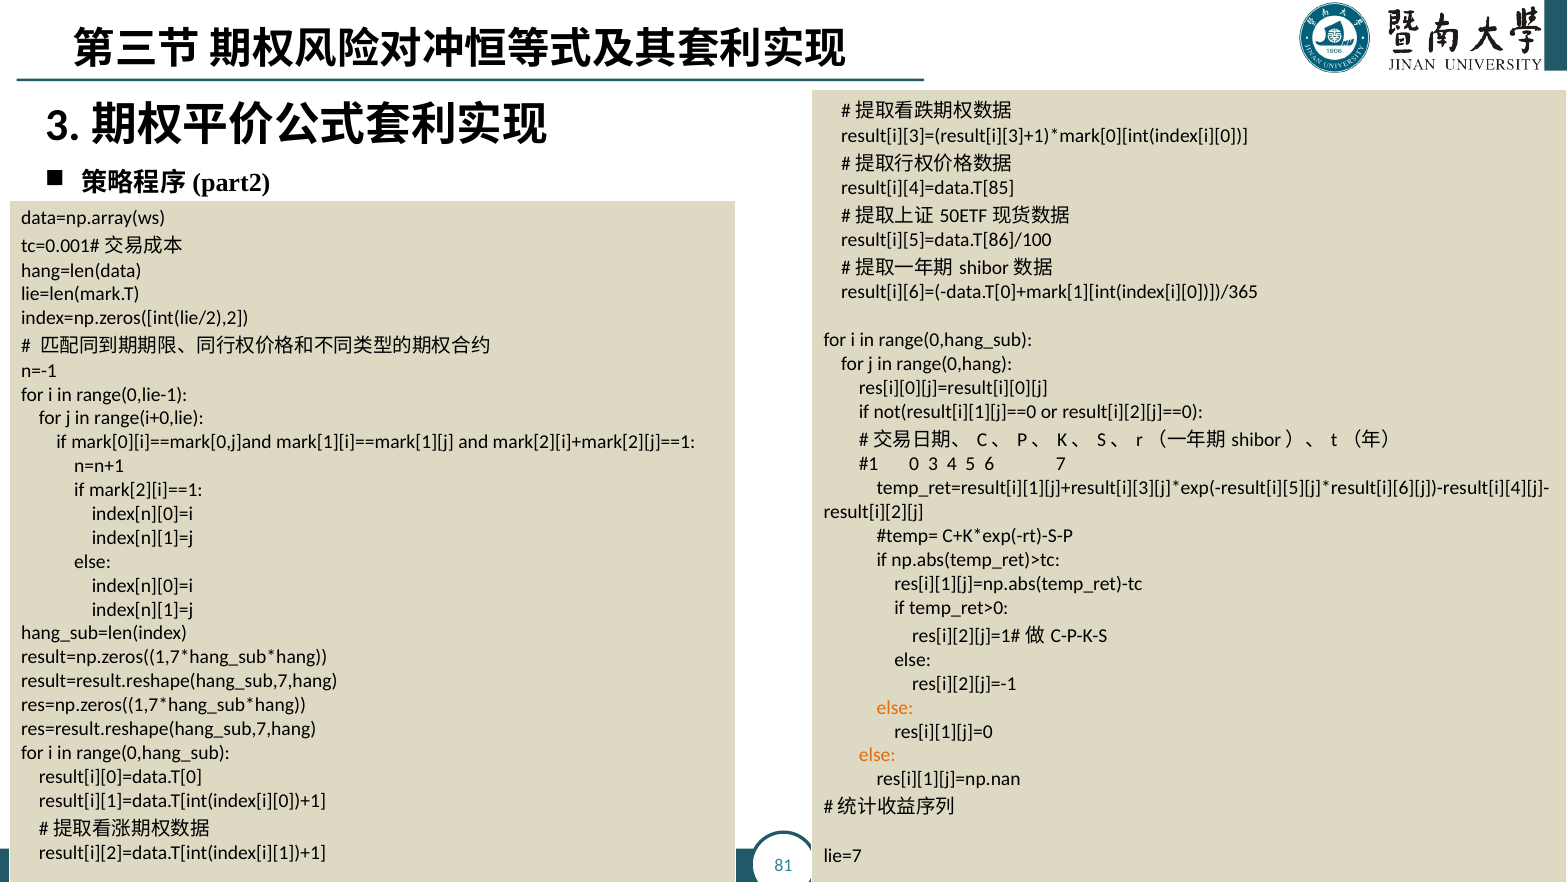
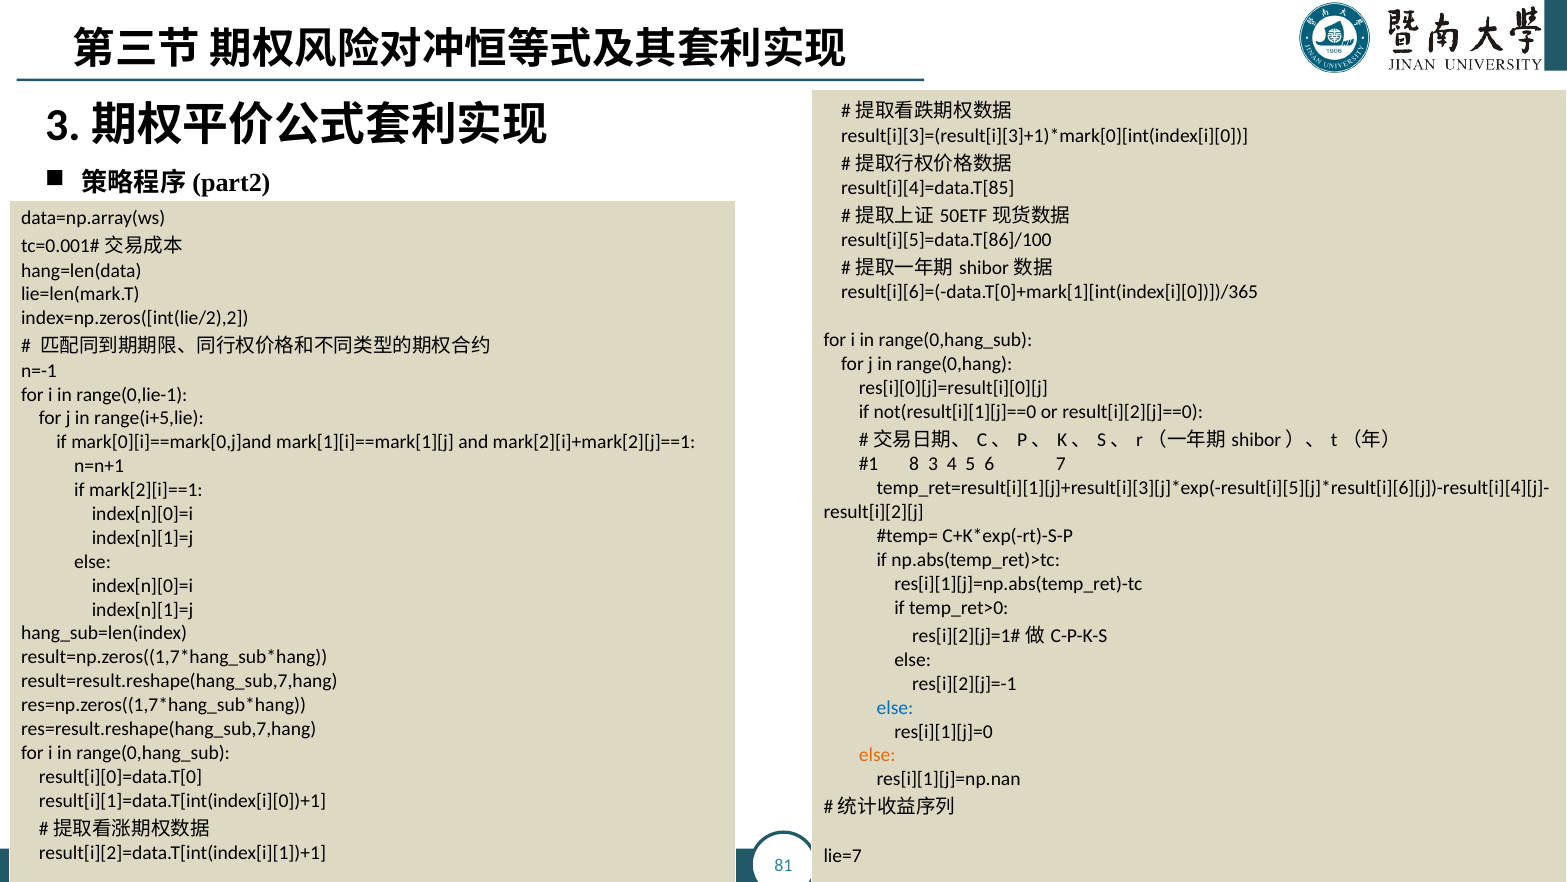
range(i+0,lie: range(i+0,lie -> range(i+5,lie
0: 0 -> 8
else at (895, 708) colour: orange -> blue
